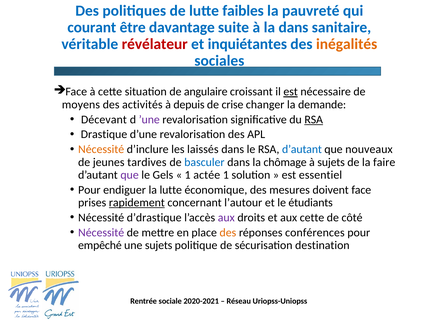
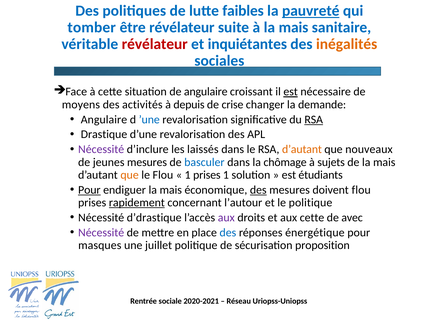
pauvreté underline: none -> present
courant: courant -> tomber
être davantage: davantage -> révélateur
à la dans: dans -> mais
Décevant at (104, 120): Décevant -> Angulaire
’une colour: purple -> blue
Nécessité at (101, 150) colour: orange -> purple
d’autant at (302, 150) colour: blue -> orange
jeunes tardives: tardives -> mesures
de la faire: faire -> mais
que at (130, 175) colour: purple -> orange
le Gels: Gels -> Flou
1 actée: actée -> prises
essentiel: essentiel -> étudiants
Pour at (89, 190) underline: none -> present
endiguer la lutte: lutte -> mais
des at (258, 190) underline: none -> present
doivent face: face -> flou
le étudiants: étudiants -> politique
côté: côté -> avec
des at (228, 233) colour: orange -> blue
conférences: conférences -> énergétique
empêché: empêché -> masques
une sujets: sujets -> juillet
destination: destination -> proposition
